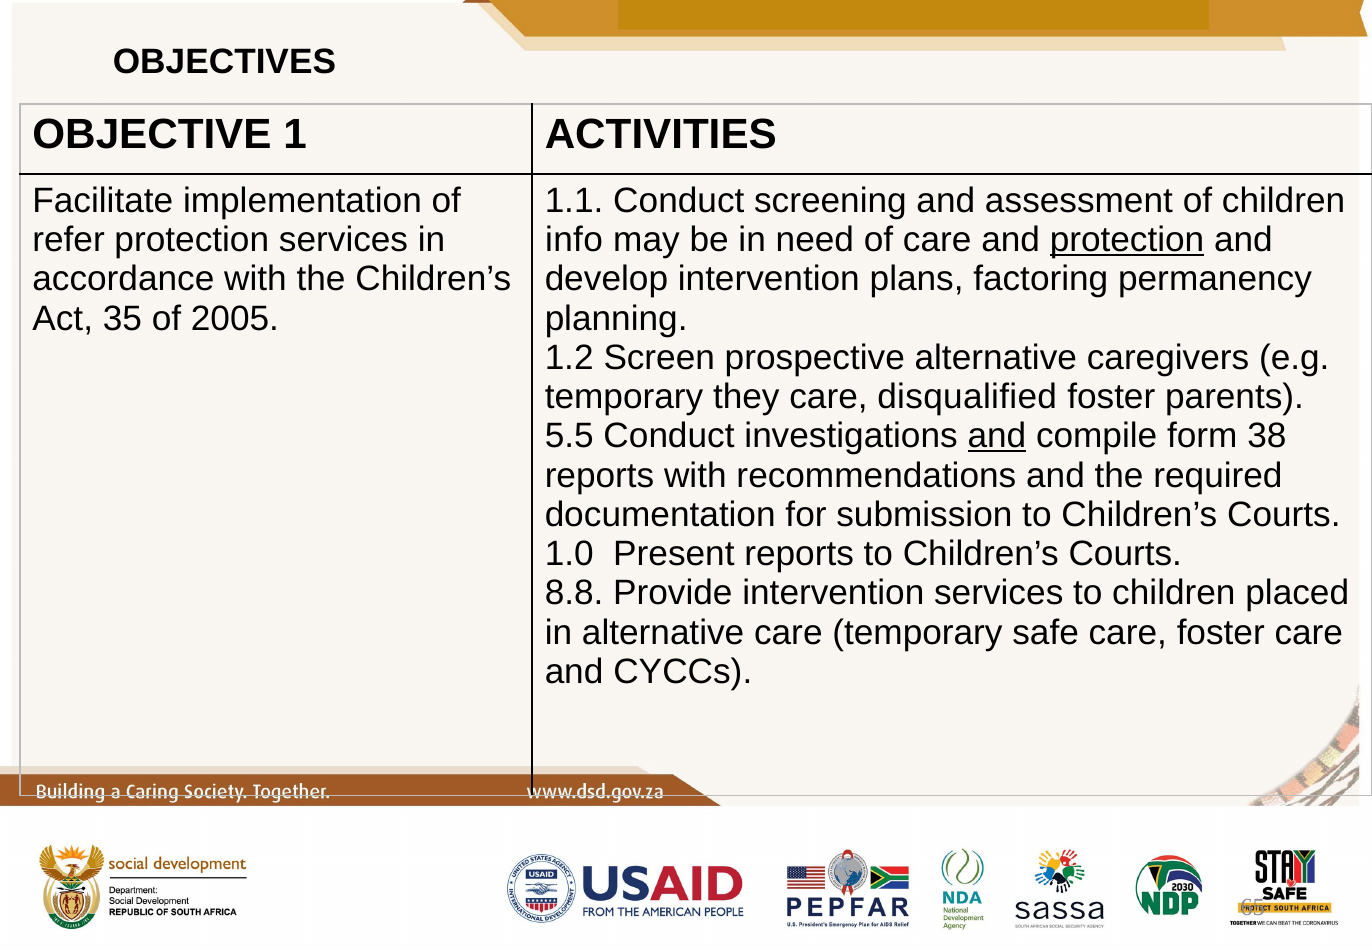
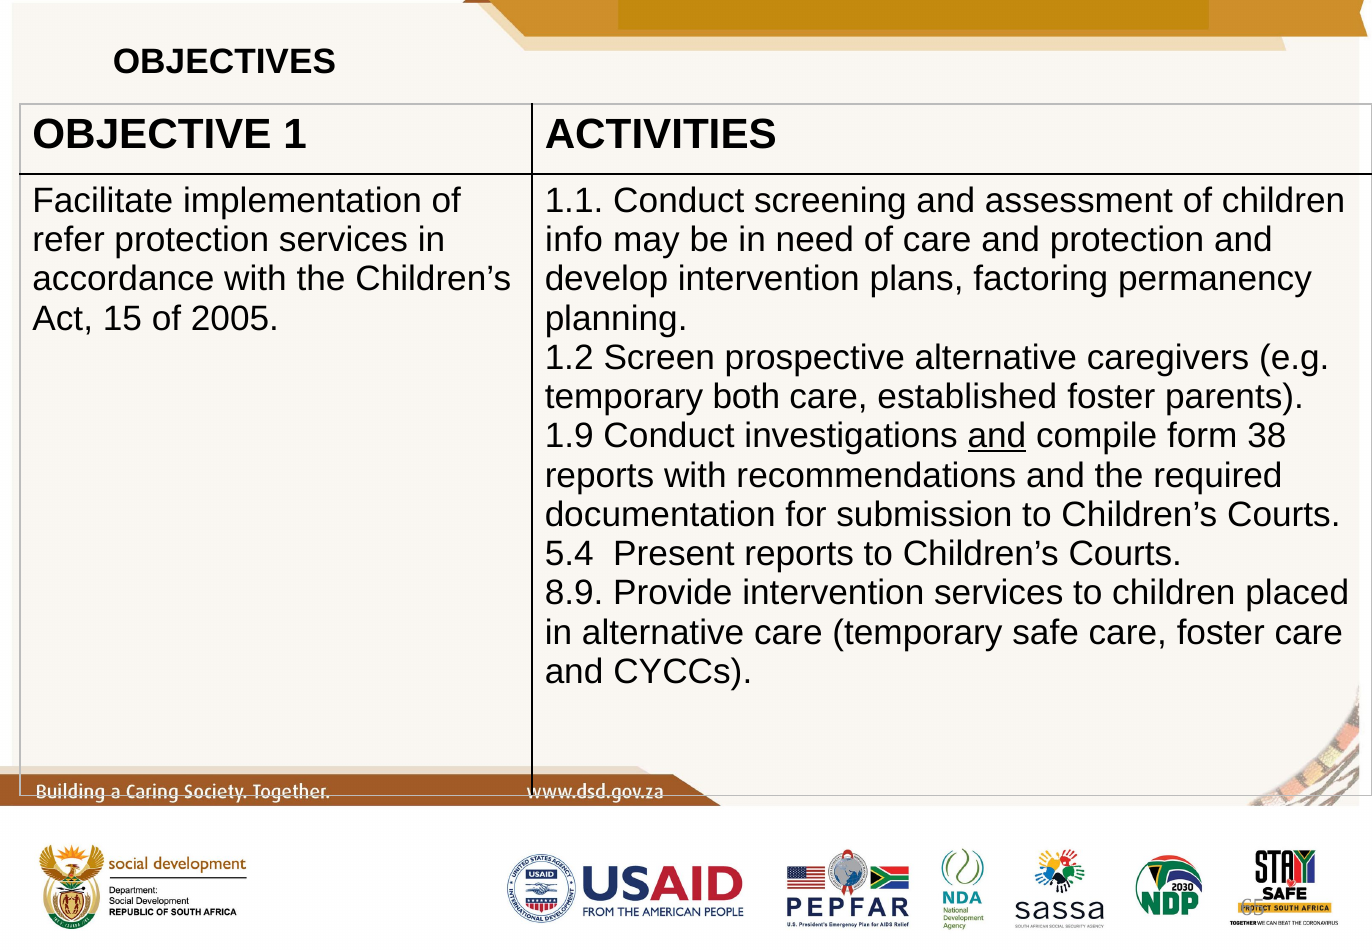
protection at (1127, 240) underline: present -> none
35: 35 -> 15
they: they -> both
disqualified: disqualified -> established
5.5: 5.5 -> 1.9
1.0: 1.0 -> 5.4
8.8: 8.8 -> 8.9
